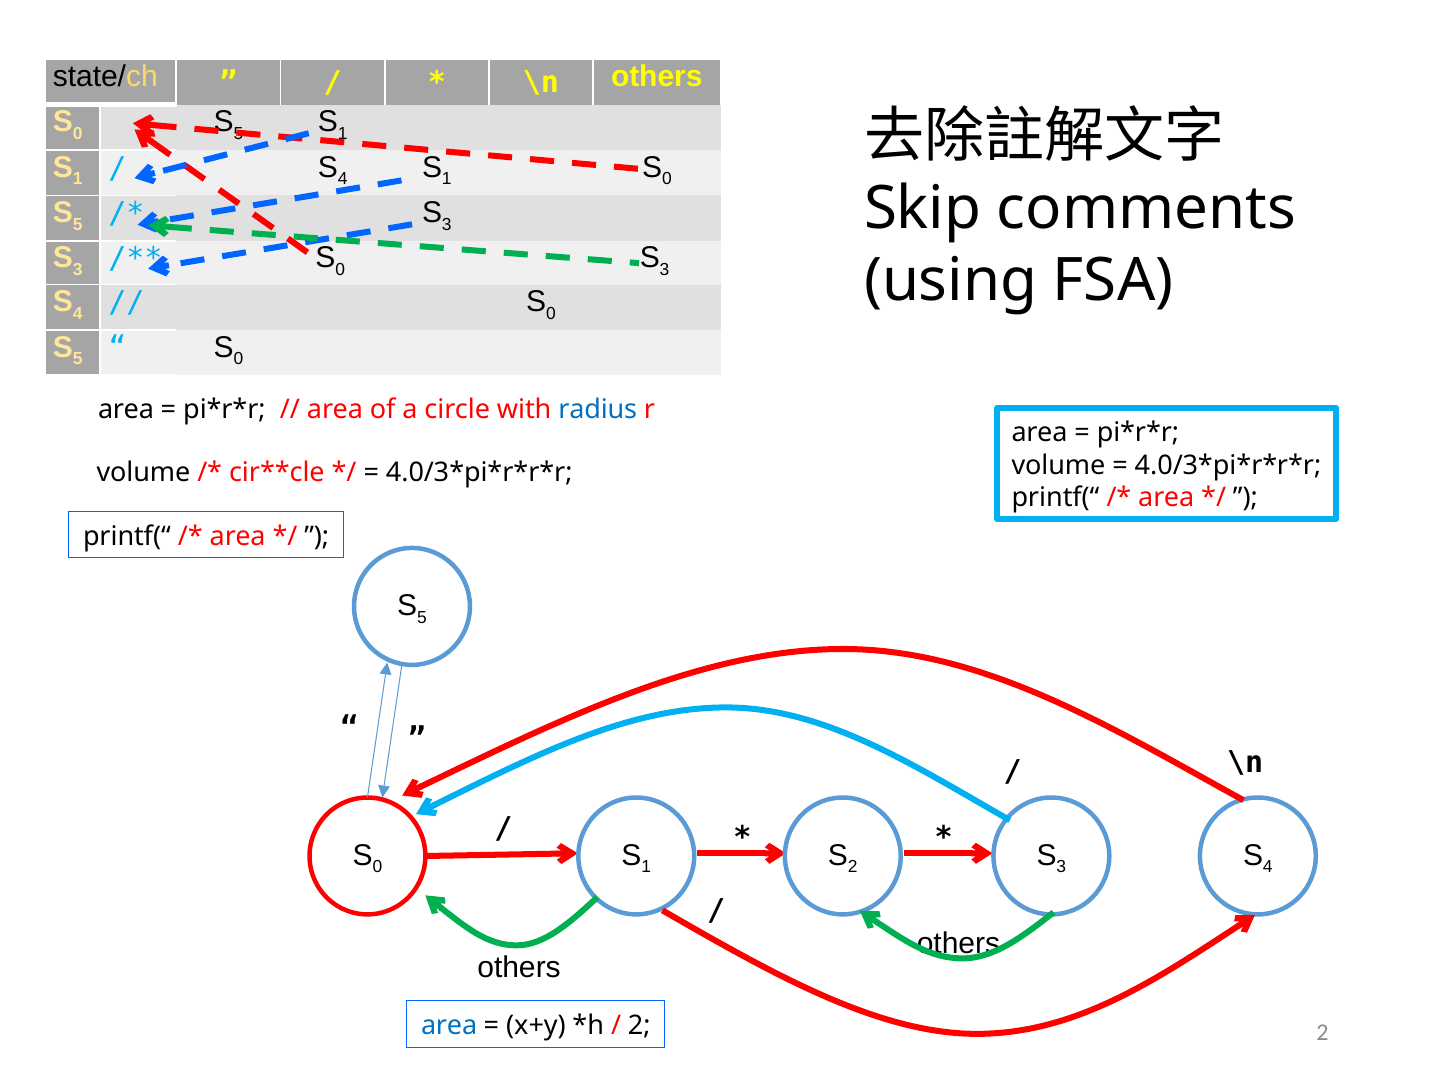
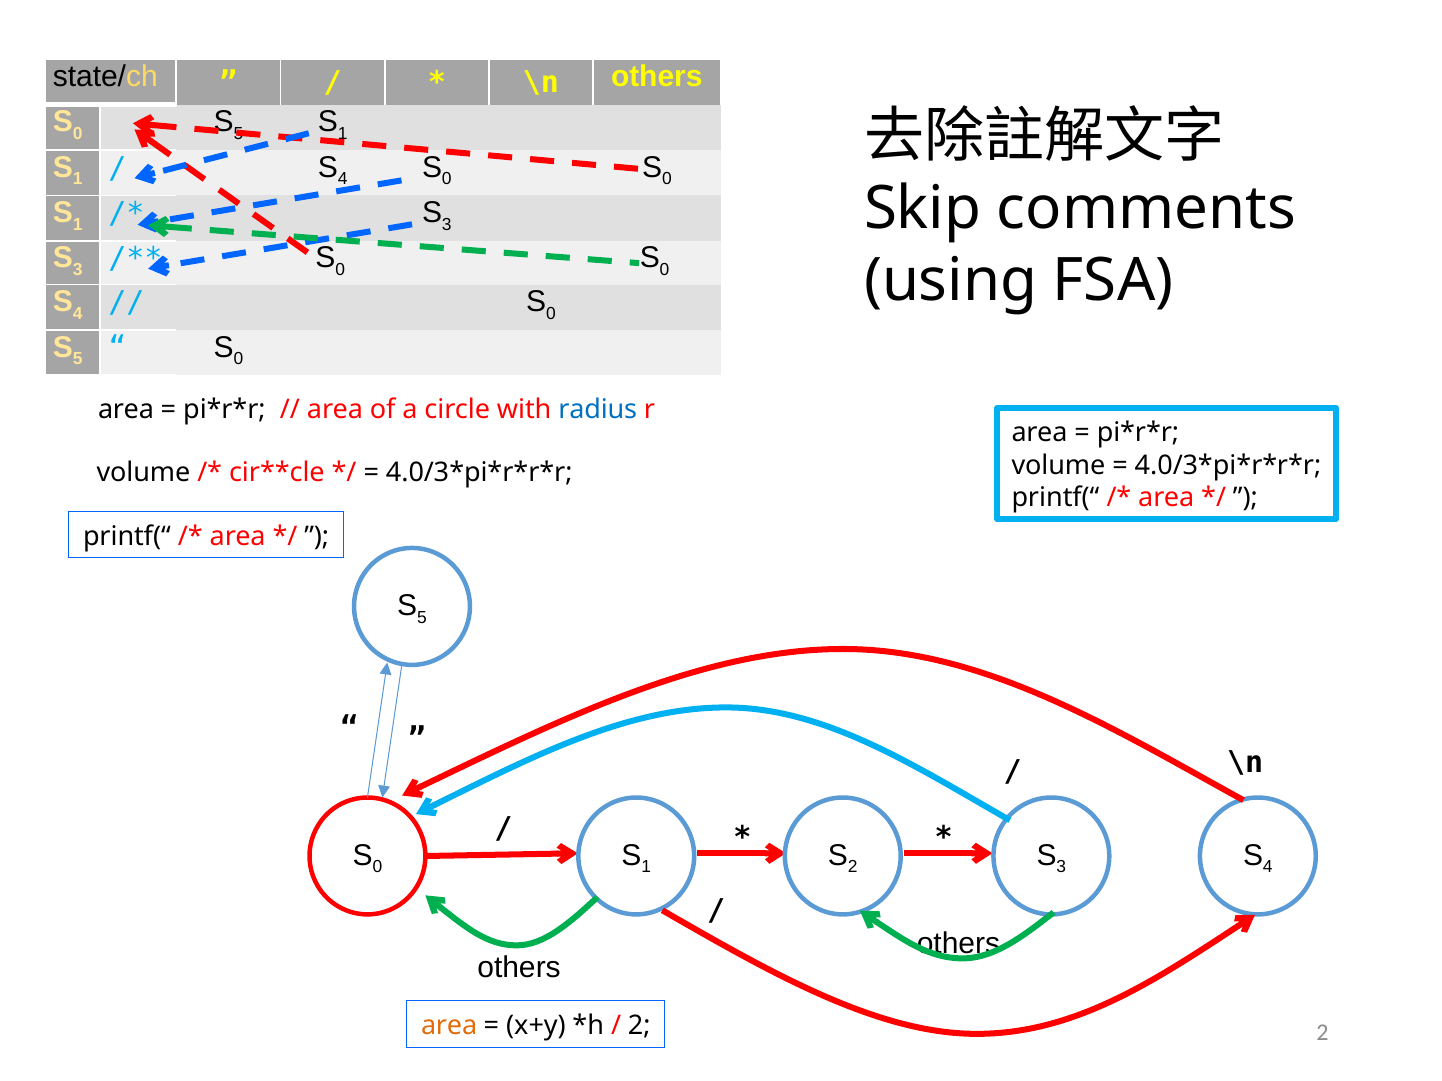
1 at (447, 179): 1 -> 0
5 at (78, 224): 5 -> 1
3 at (665, 270): 3 -> 0
area at (449, 1026) colour: blue -> orange
